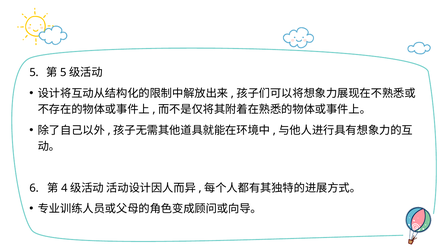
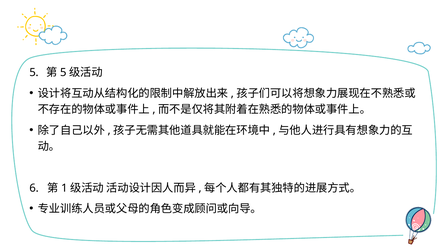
4: 4 -> 1
